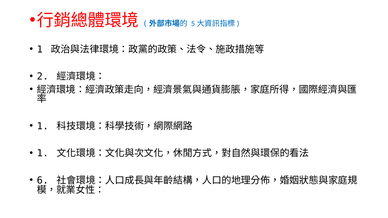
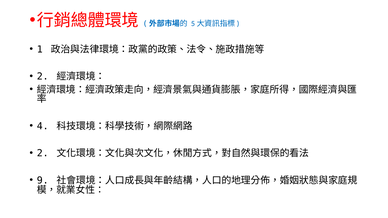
1 at (43, 126): 1 -> 4
1 at (43, 153): 1 -> 2
6: 6 -> 9
